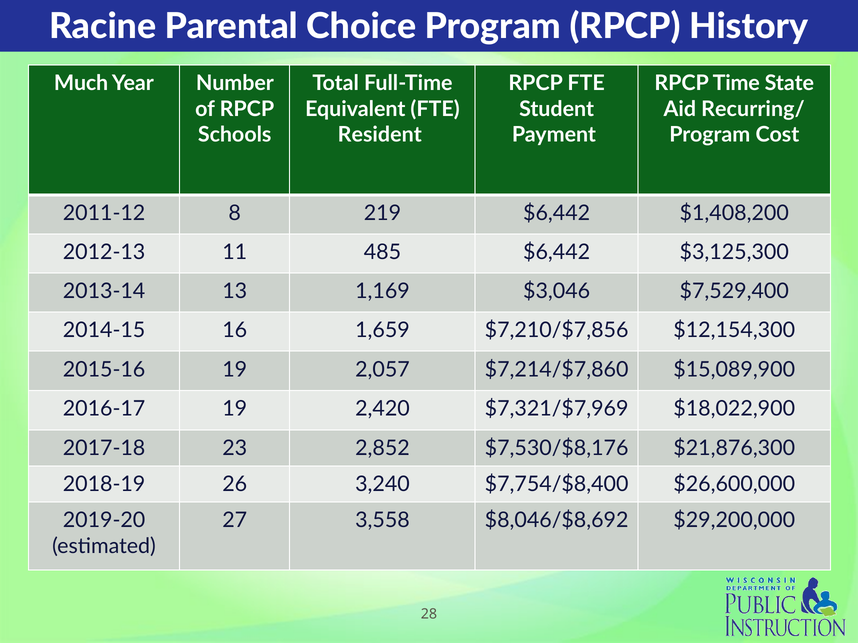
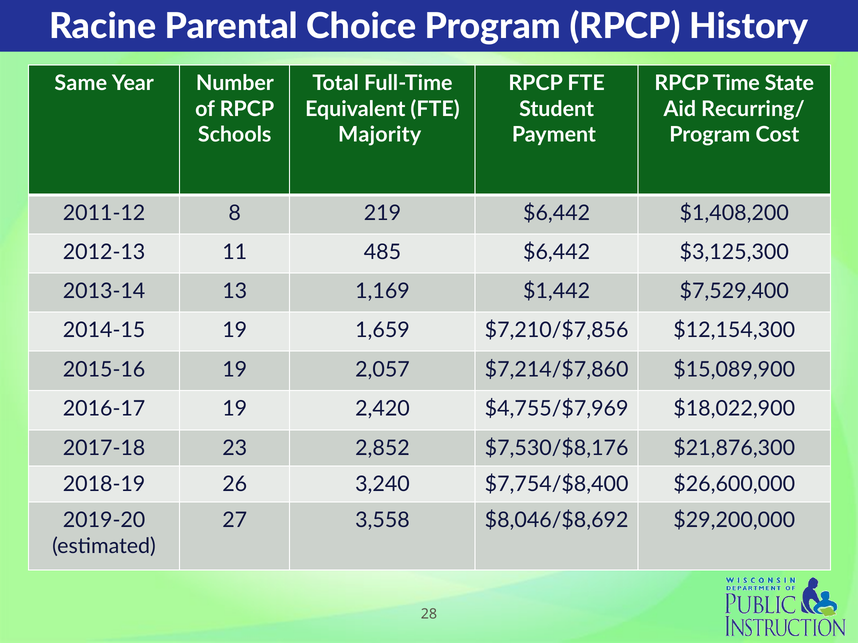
Much: Much -> Same
Resident: Resident -> Majority
$3,046: $3,046 -> $1,442
2014-15 16: 16 -> 19
$7,321/$7,969: $7,321/$7,969 -> $4,755/$7,969
